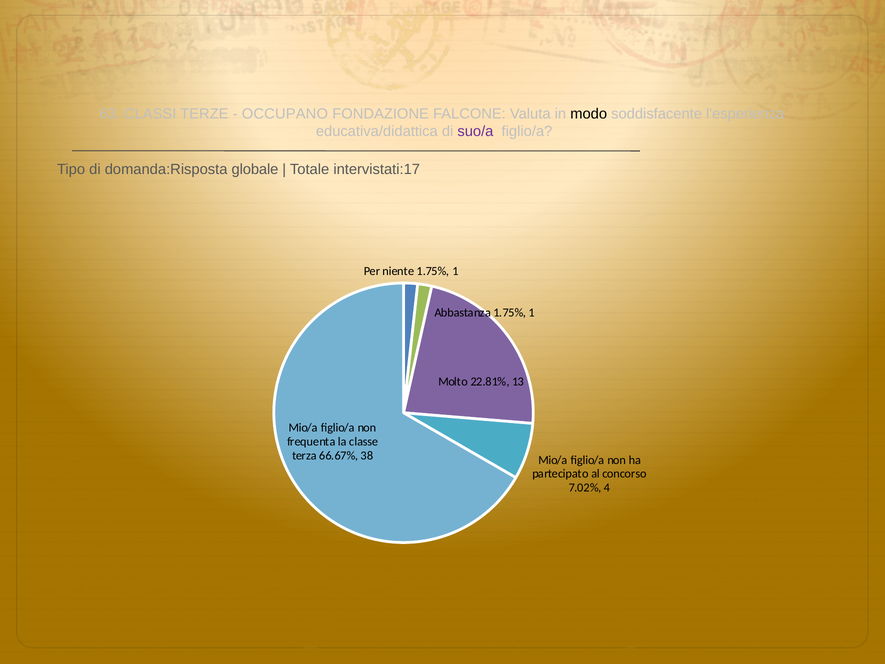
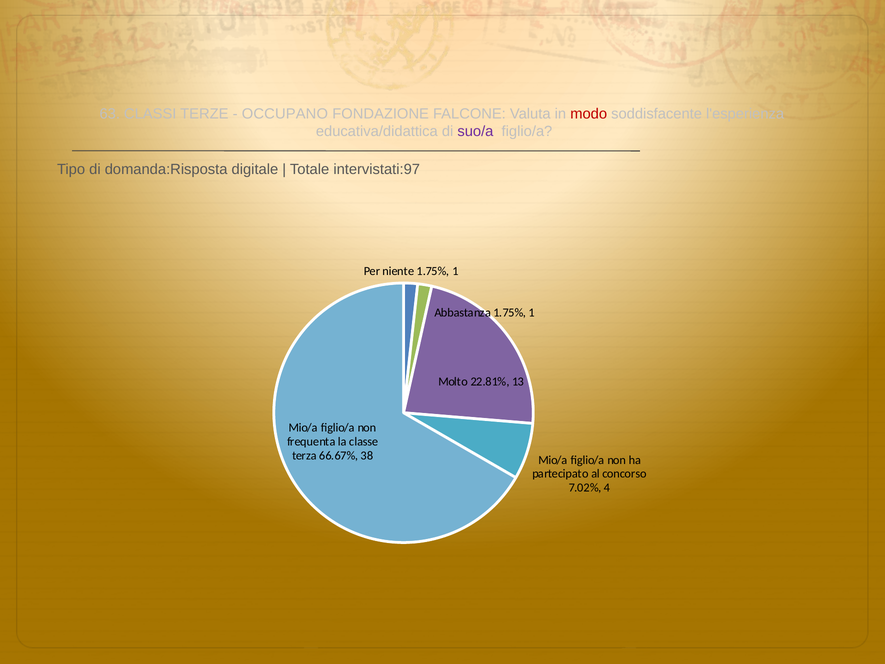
modo colour: black -> red
globale: globale -> digitale
intervistati:17: intervistati:17 -> intervistati:97
